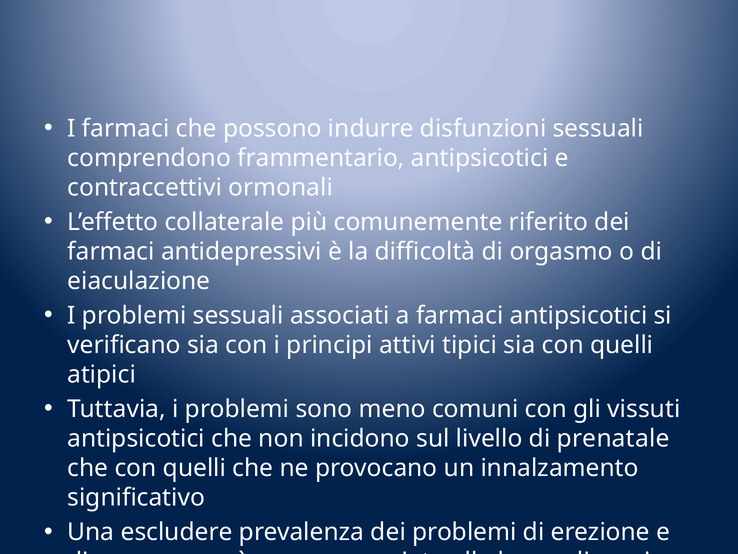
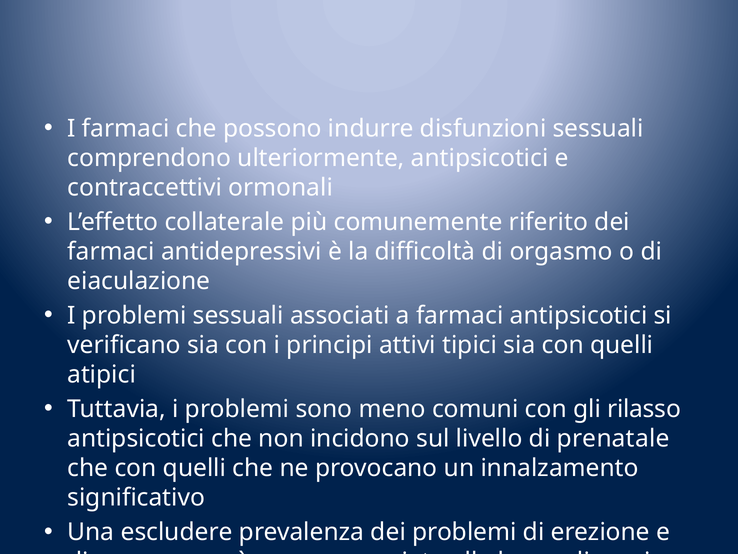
frammentario: frammentario -> ulteriormente
vissuti: vissuti -> rilasso
